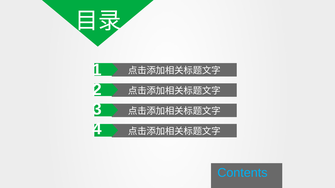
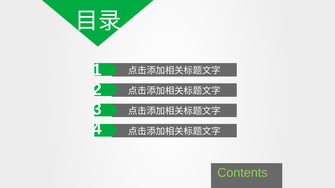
Contents colour: light blue -> light green
